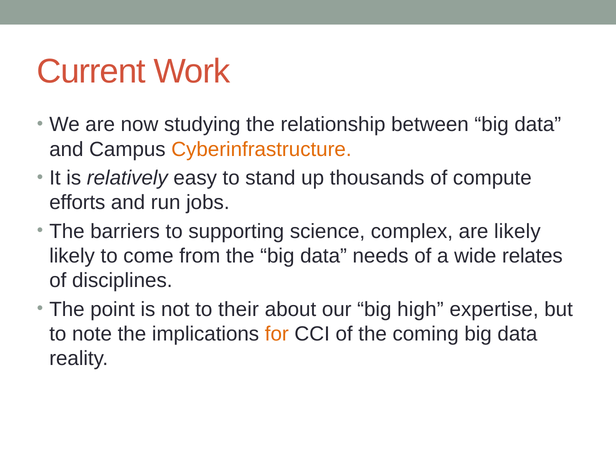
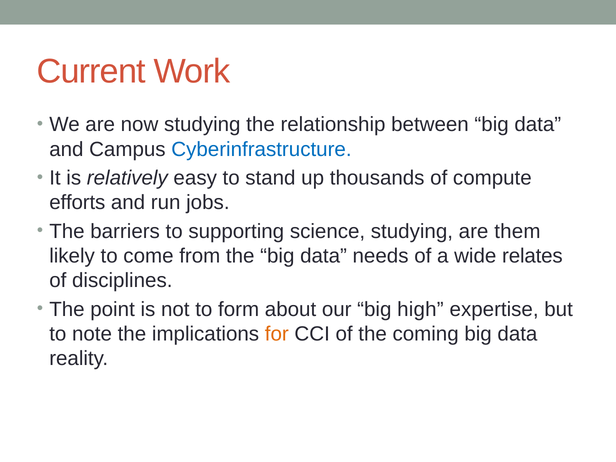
Cyberinfrastructure colour: orange -> blue
science complex: complex -> studying
are likely: likely -> them
their: their -> form
